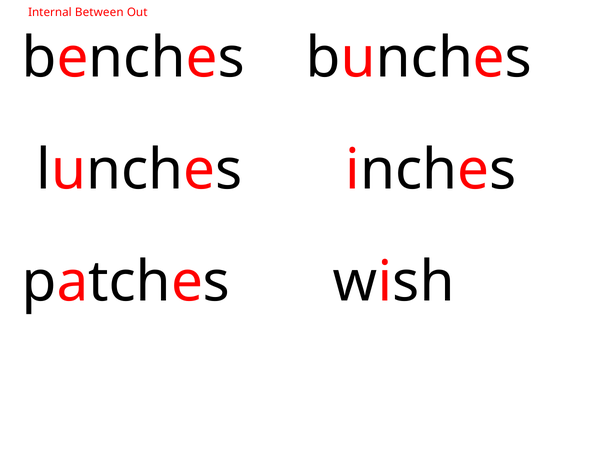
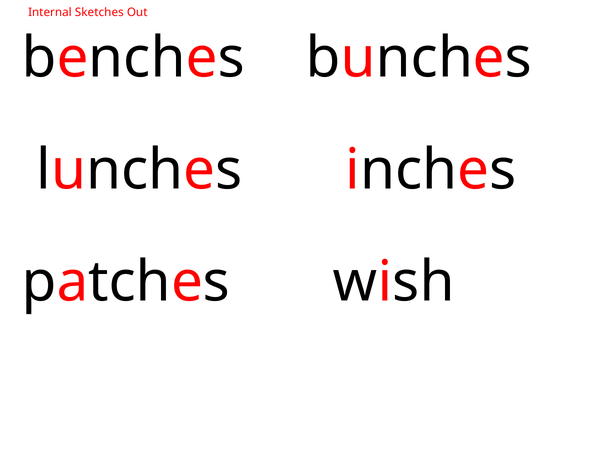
Between: Between -> Sketches
